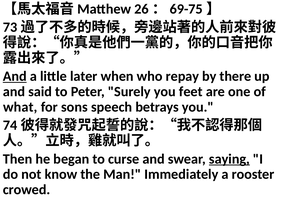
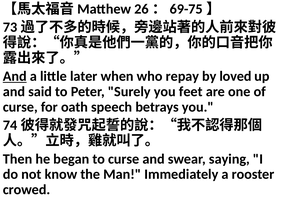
there: there -> loved
what at (20, 107): what -> curse
sons: sons -> oath
saying underline: present -> none
